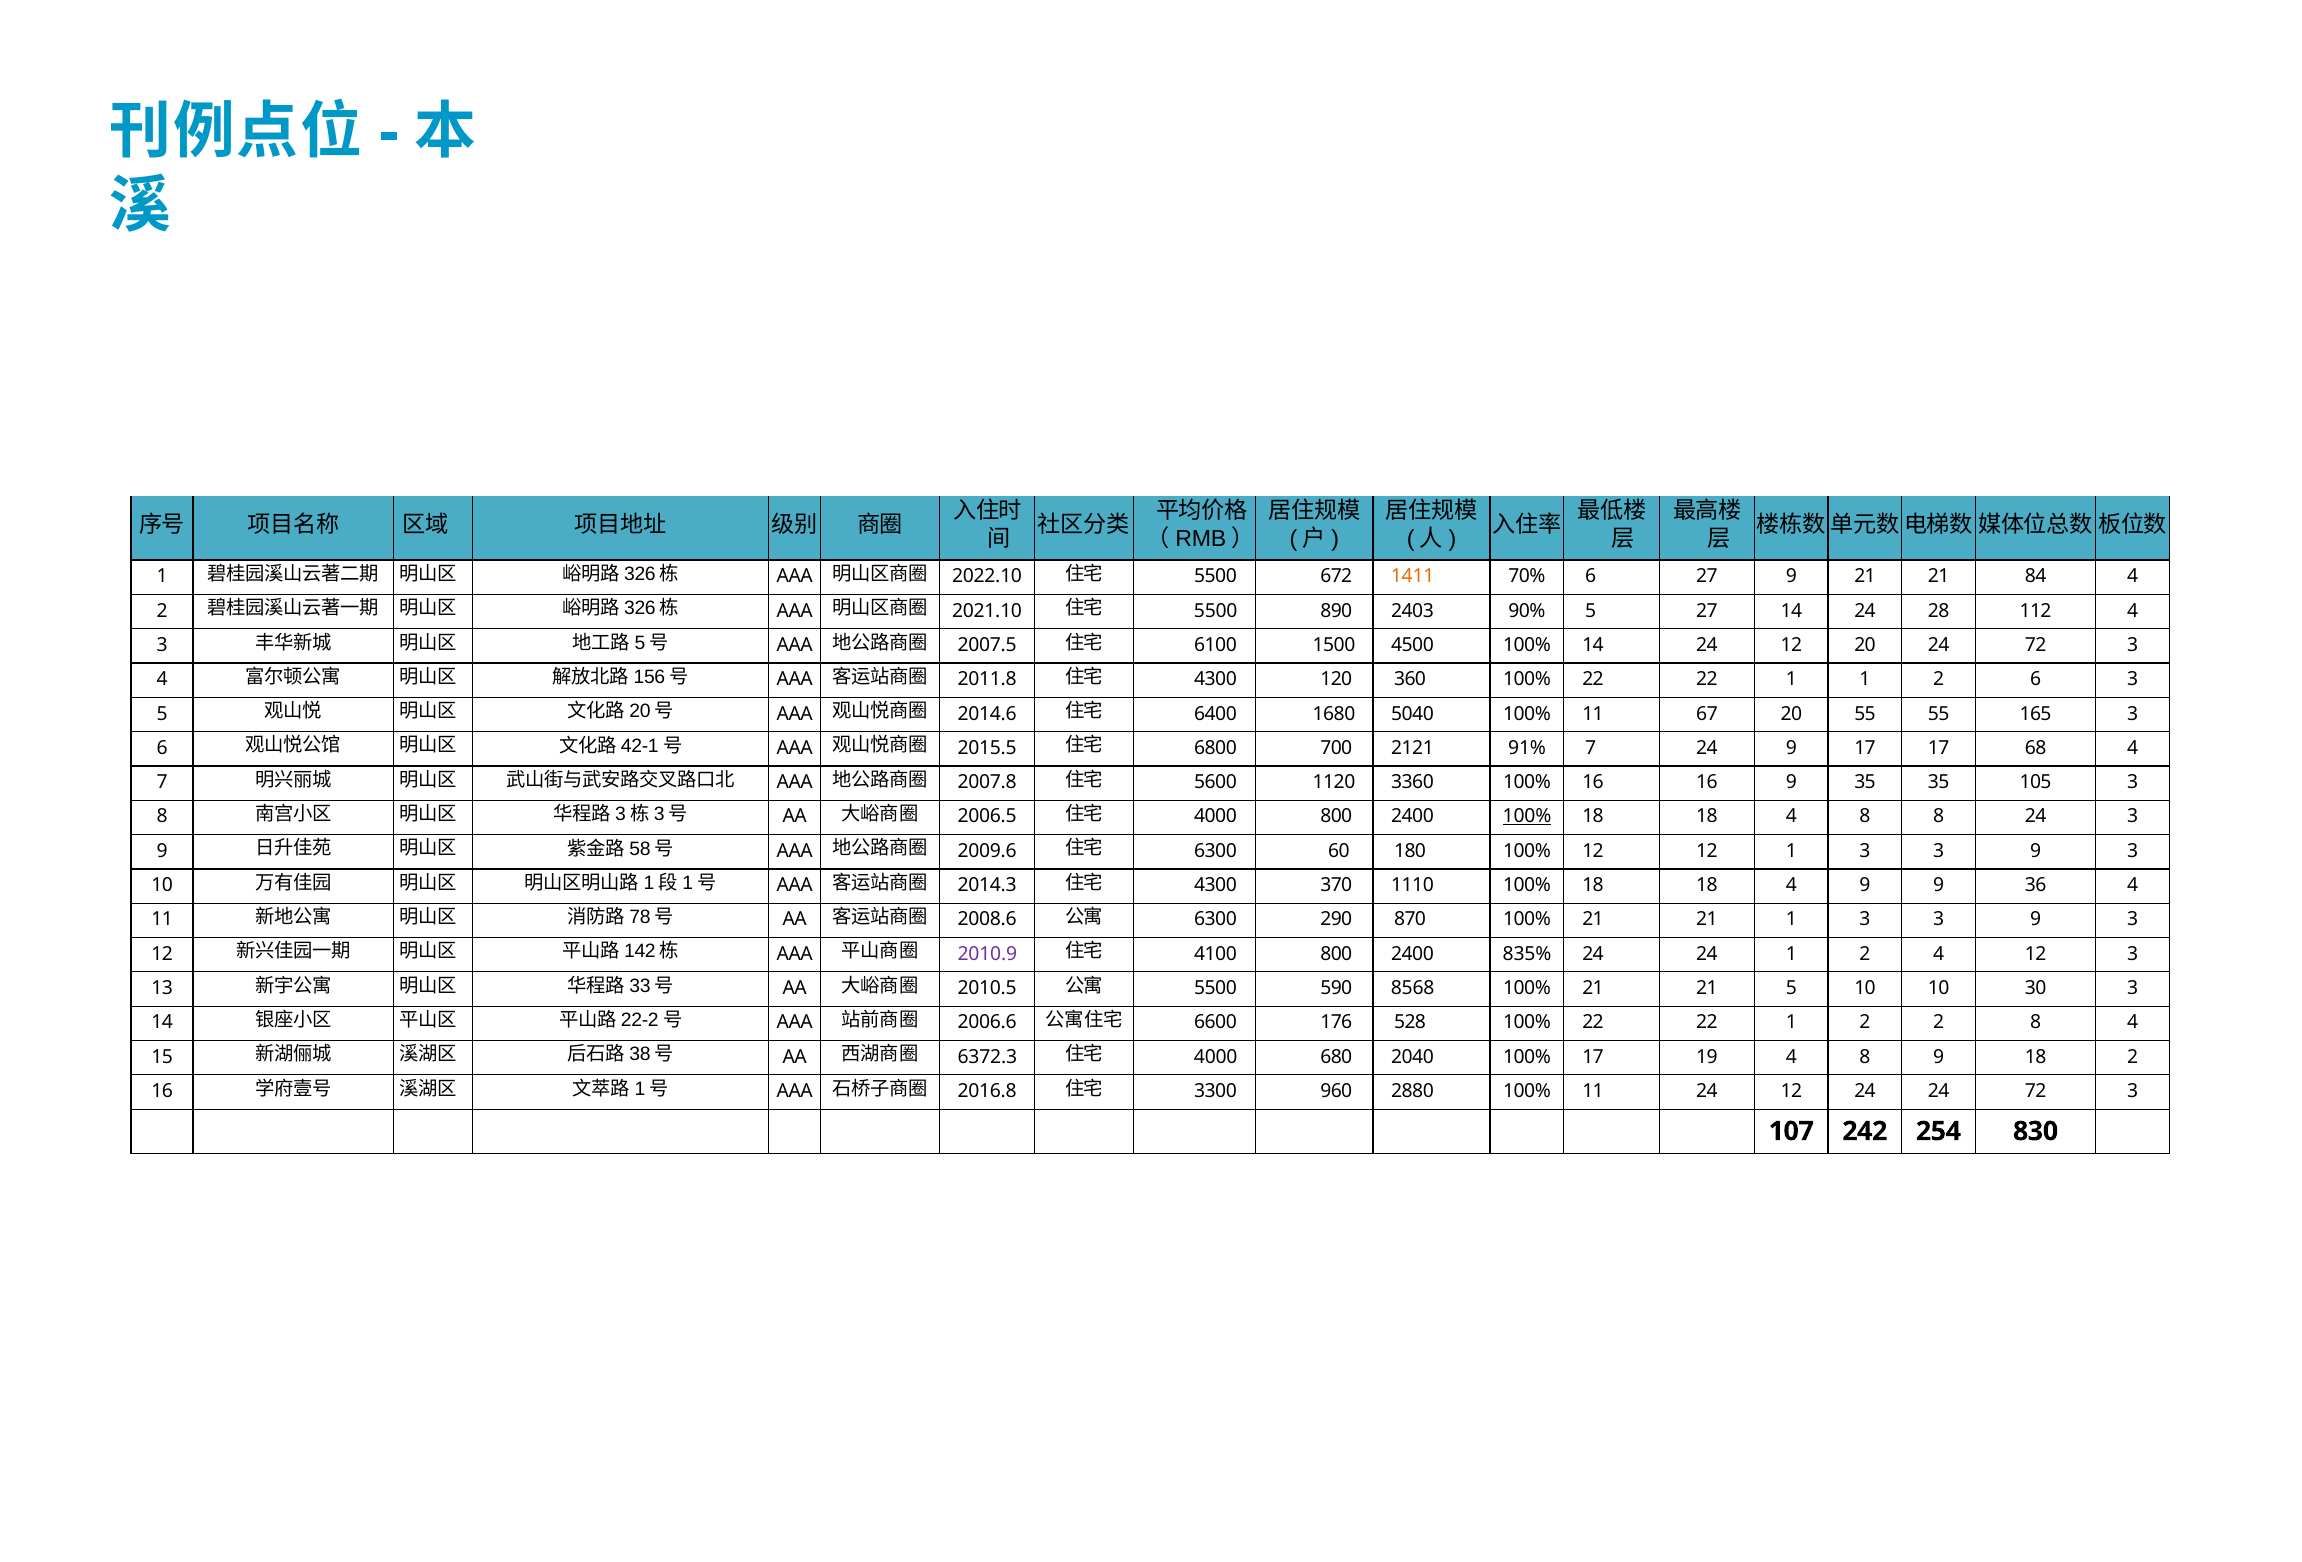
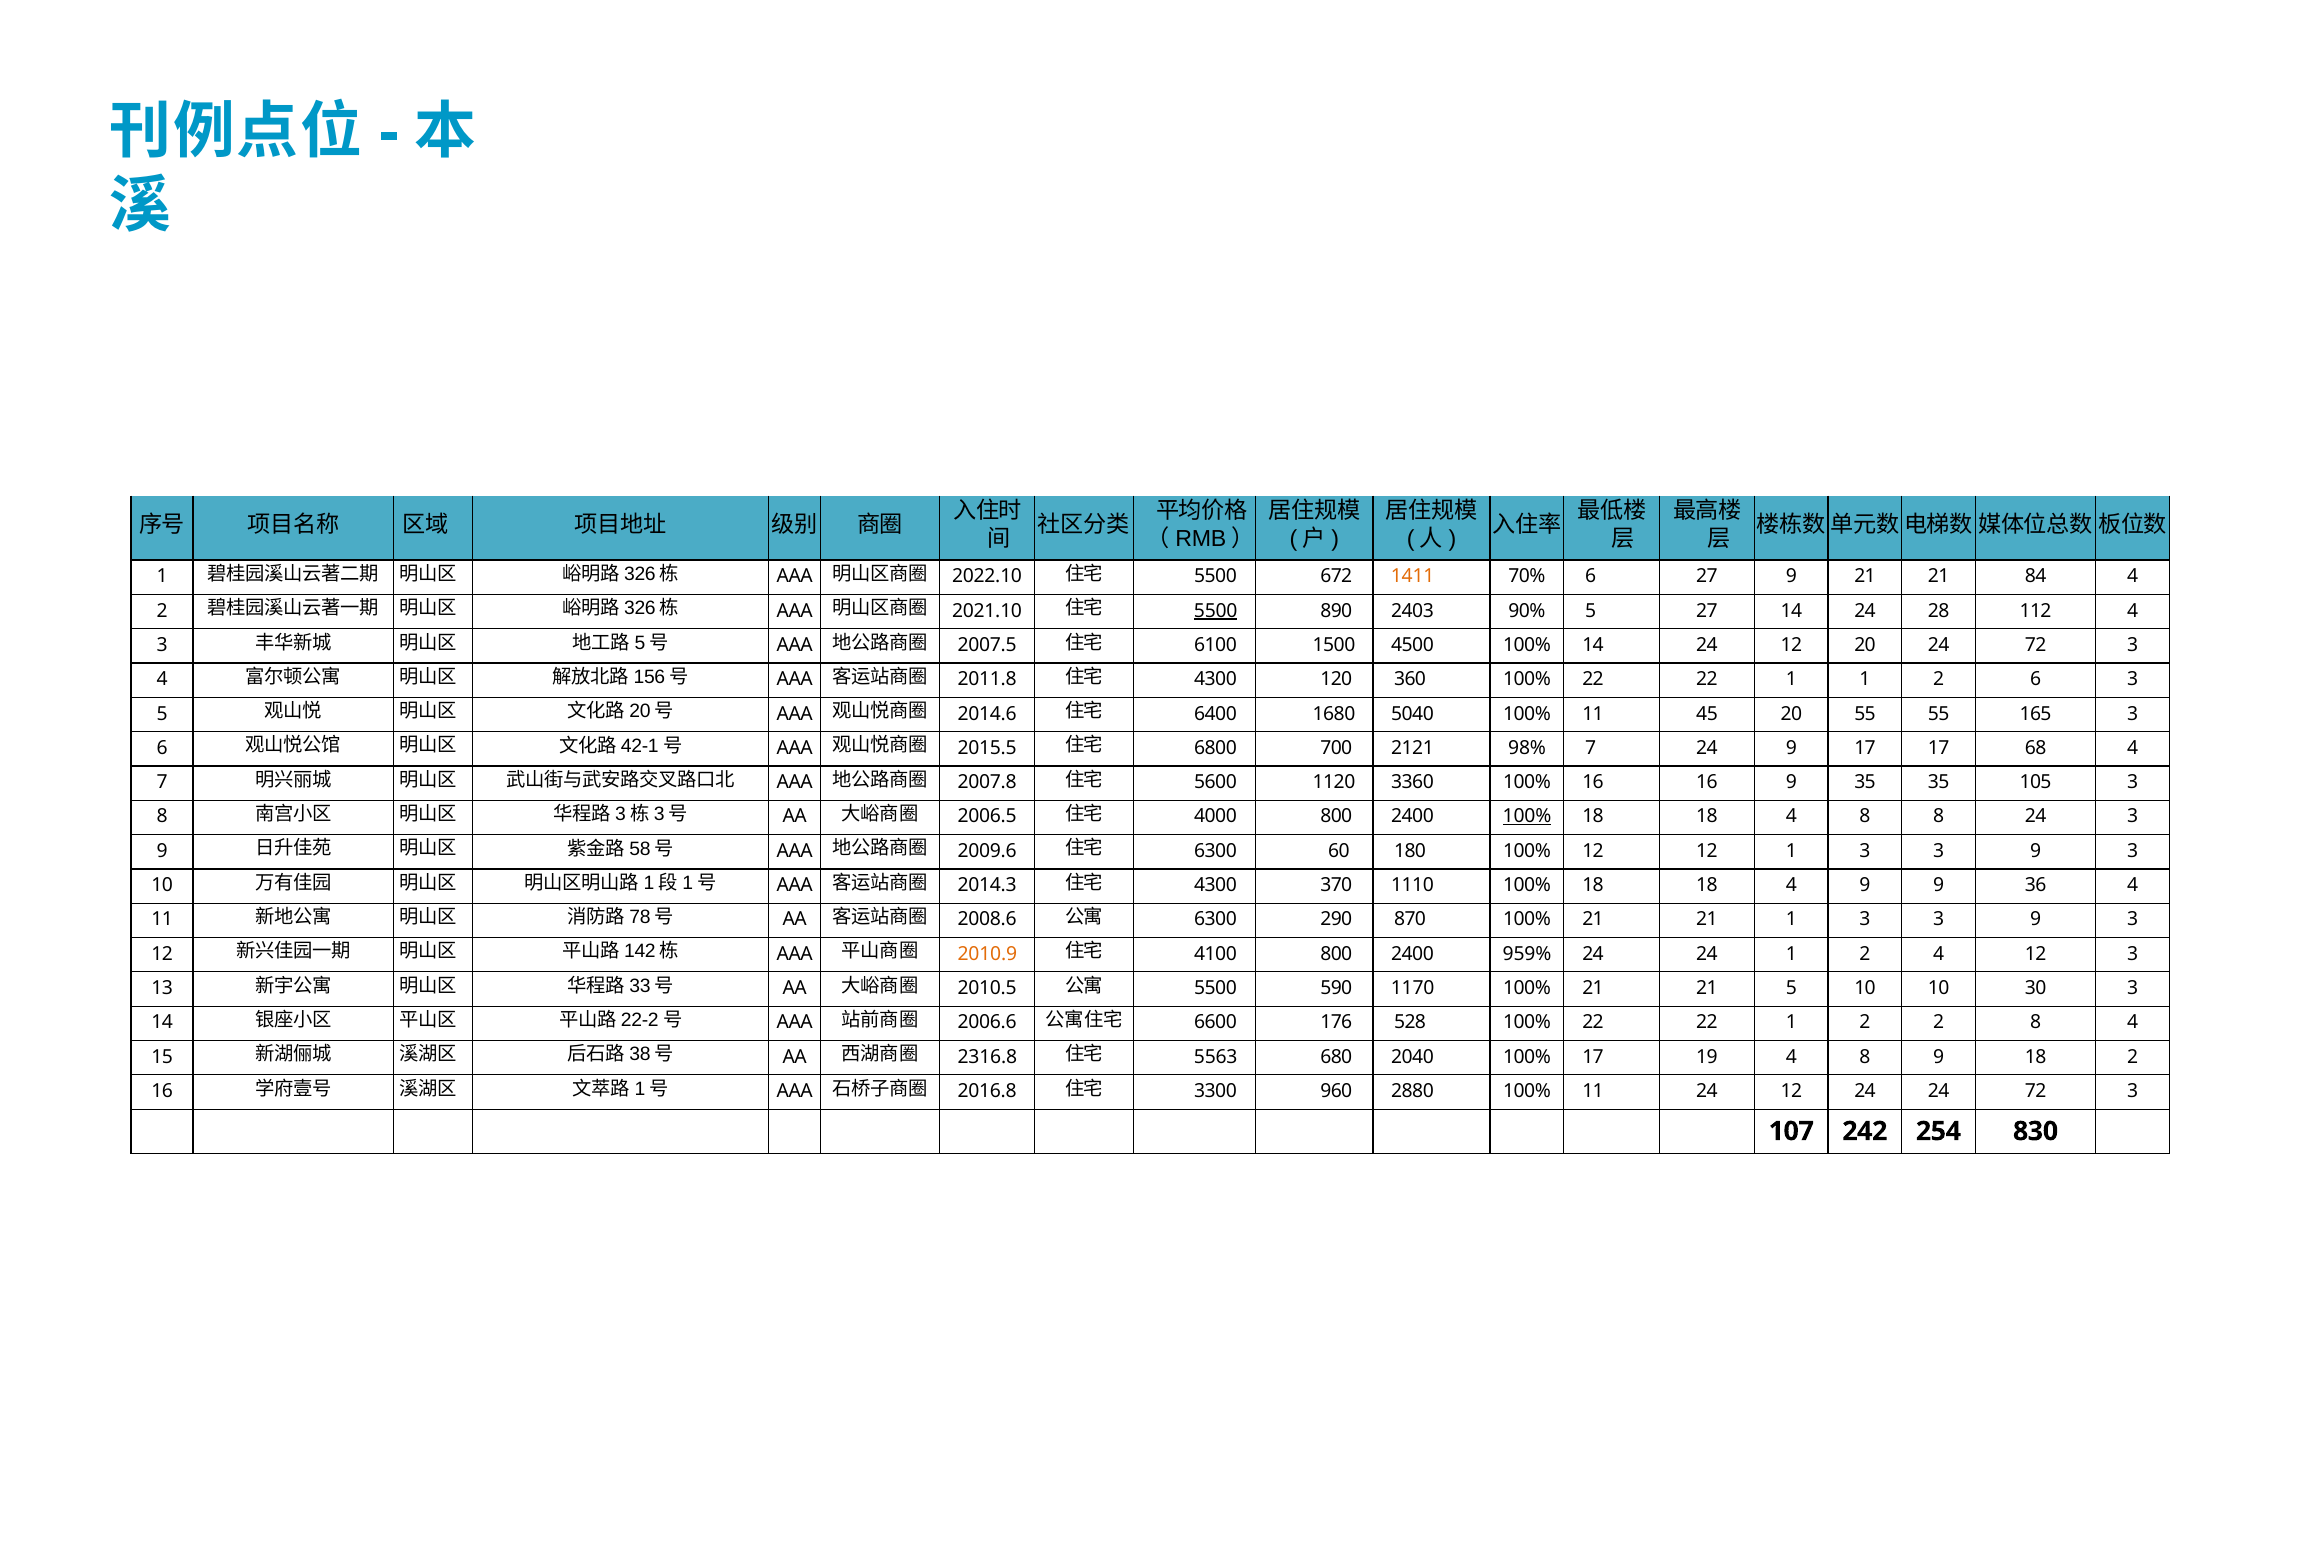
5500 at (1216, 611) underline: none -> present
67: 67 -> 45
91%: 91% -> 98%
2010.9 colour: purple -> orange
835%: 835% -> 959%
8568: 8568 -> 1170
6372.3: 6372.3 -> 2316.8
4000 at (1216, 1057): 4000 -> 5563
